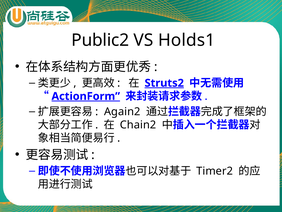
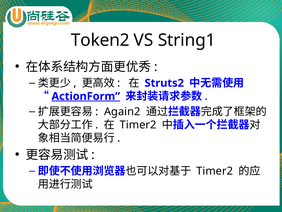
Public2: Public2 -> Token2
Holds1: Holds1 -> String1
Struts2 underline: present -> none
Chain2 at (138, 125): Chain2 -> Timer2
